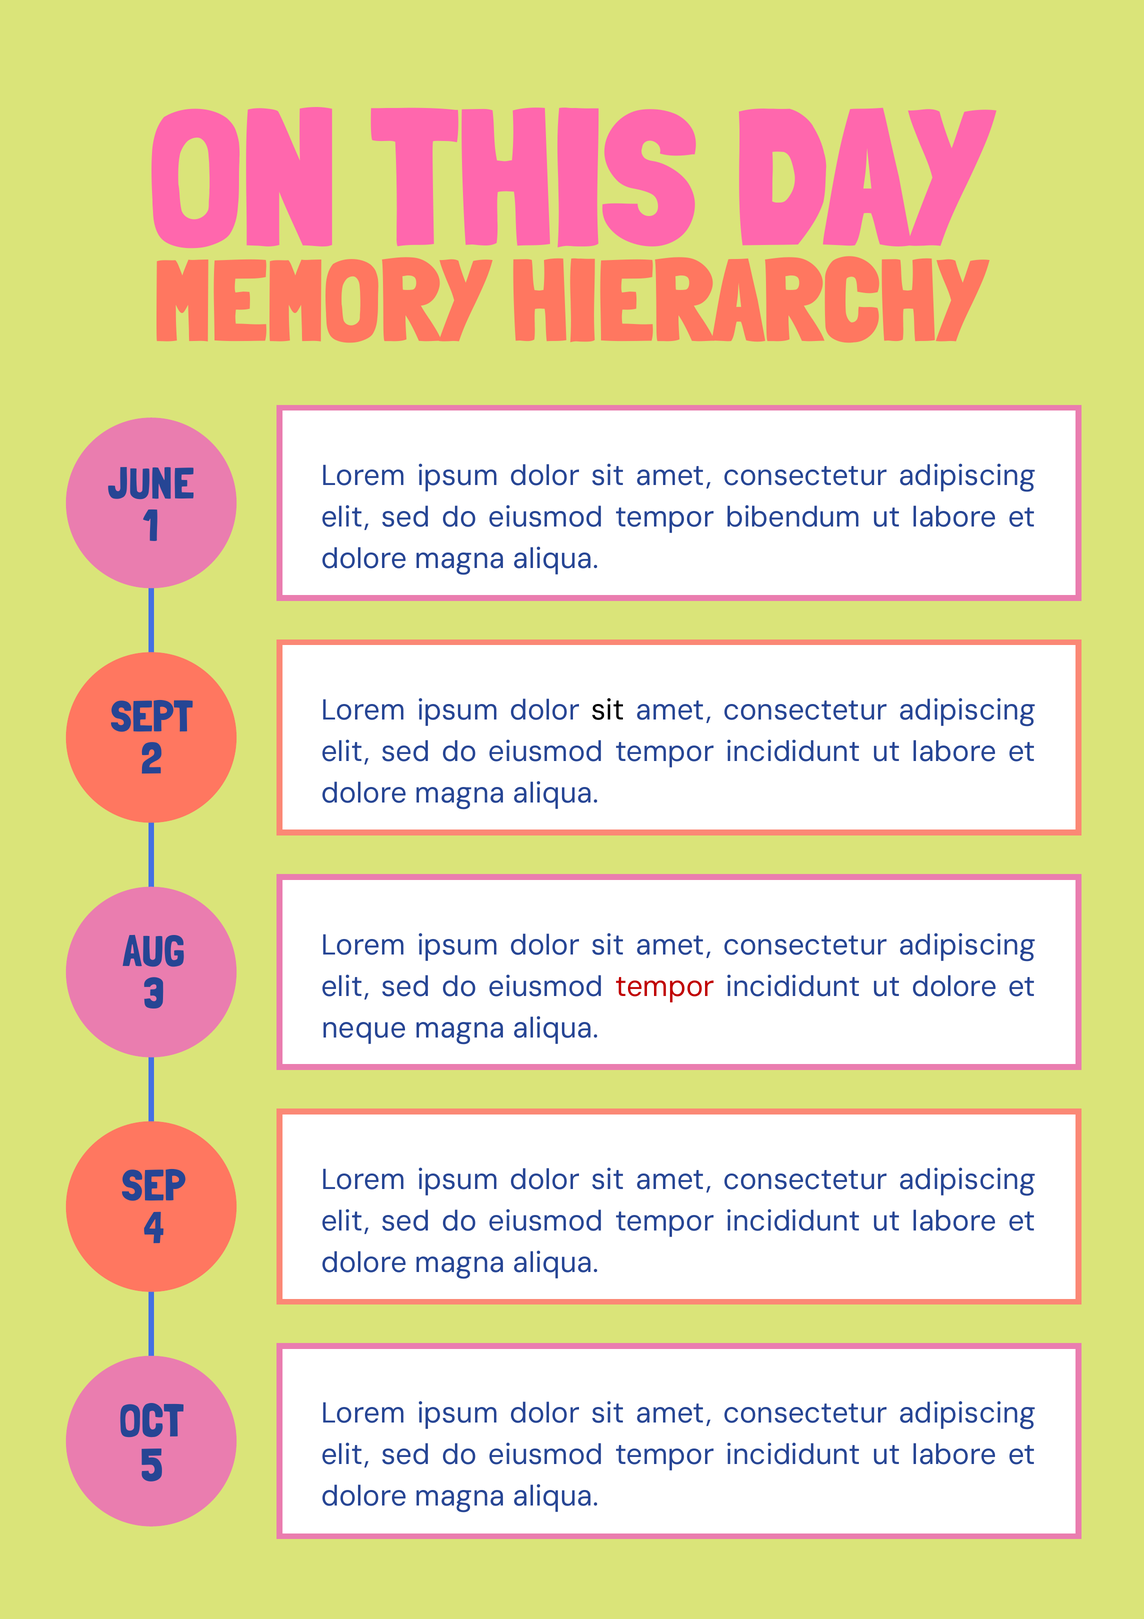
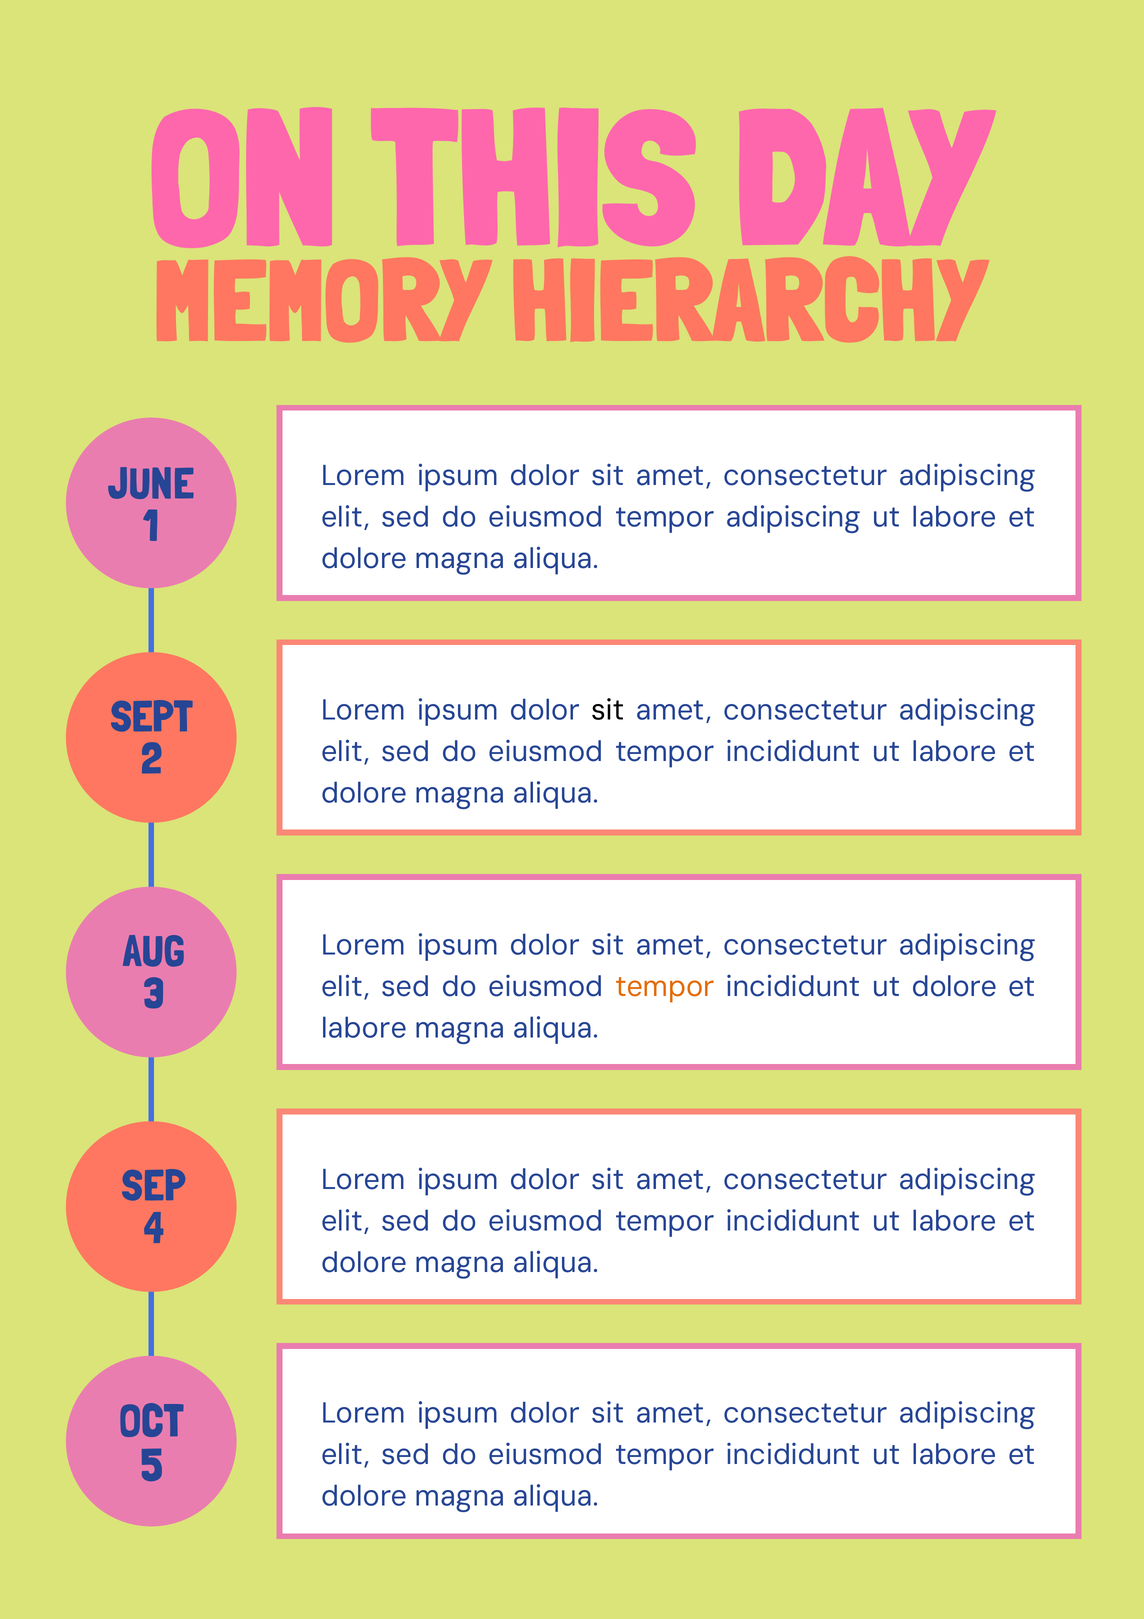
tempor bibendum: bibendum -> adipiscing
tempor at (665, 987) colour: red -> orange
neque at (364, 1028): neque -> labore
